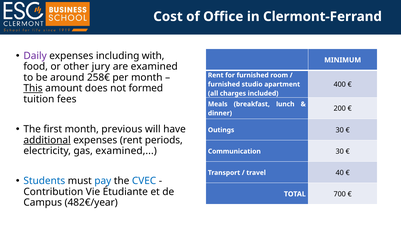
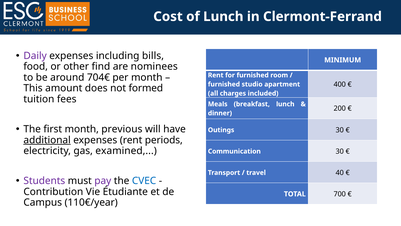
of Office: Office -> Lunch
with: with -> bills
jury: jury -> find
are examined: examined -> nominees
258€: 258€ -> 704€
This underline: present -> none
Students colour: blue -> purple
pay colour: blue -> purple
482€/year: 482€/year -> 110€/year
